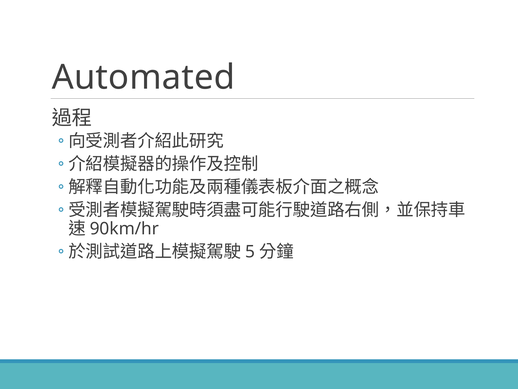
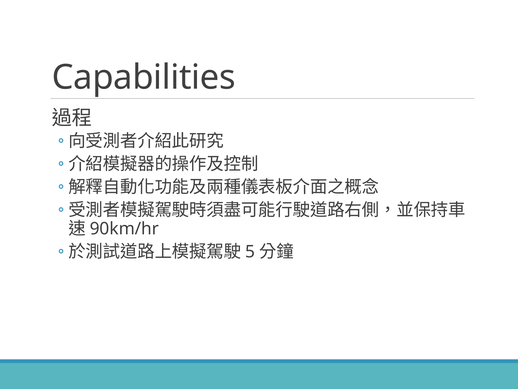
Automated: Automated -> Capabilities
